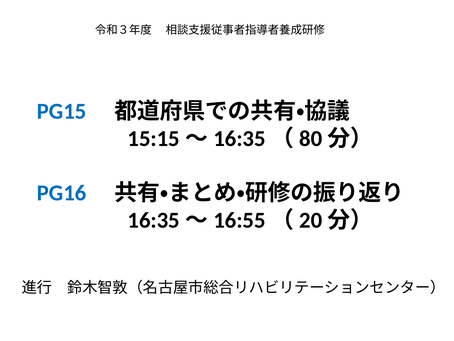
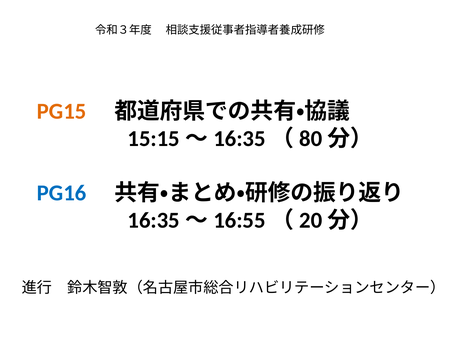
PG15 colour: blue -> orange
